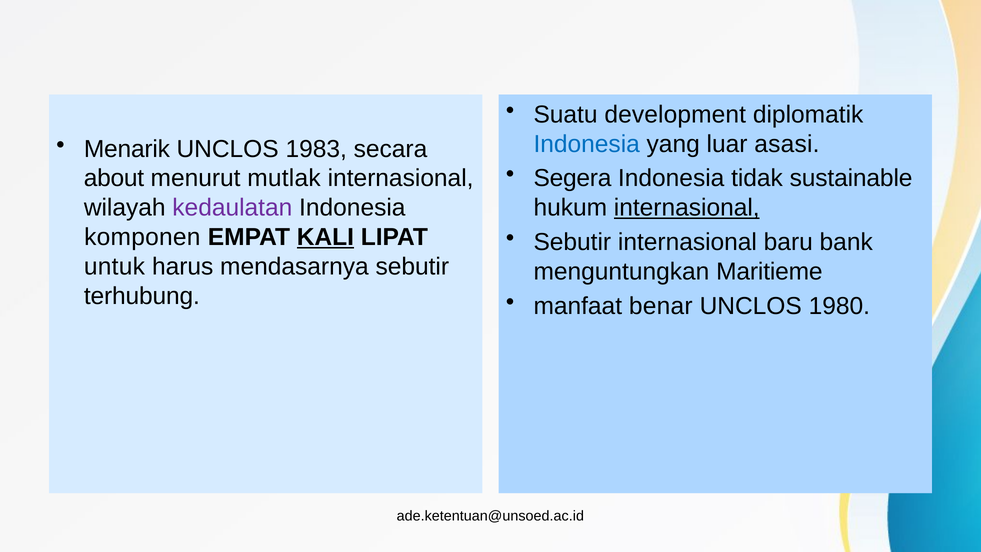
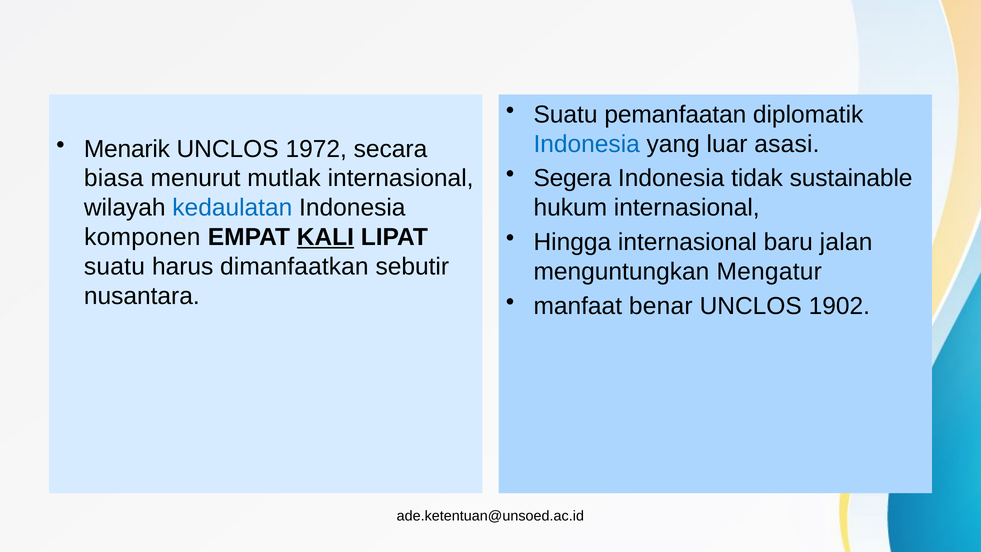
development: development -> pemanfaatan
1983: 1983 -> 1972
about: about -> biasa
kedaulatan colour: purple -> blue
internasional at (687, 208) underline: present -> none
Sebutir at (572, 242): Sebutir -> Hingga
bank: bank -> jalan
untuk at (114, 267): untuk -> suatu
mendasarnya: mendasarnya -> dimanfaatkan
Maritieme: Maritieme -> Mengatur
terhubung: terhubung -> nusantara
1980: 1980 -> 1902
